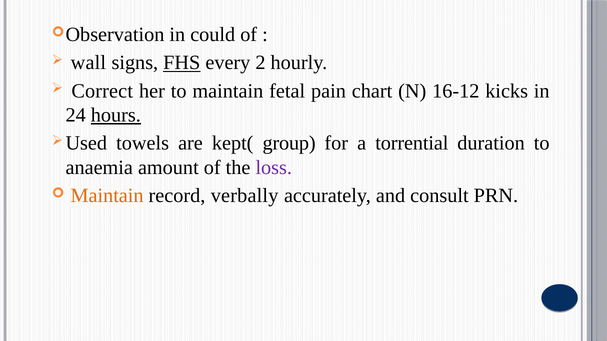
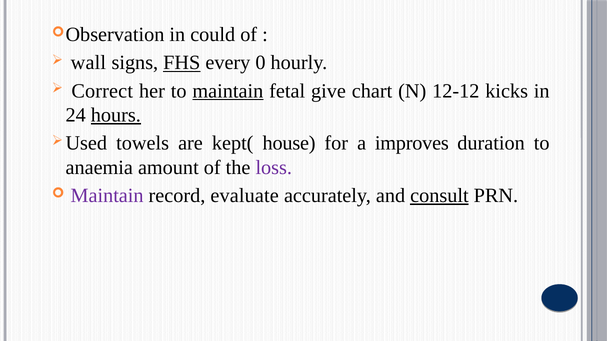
2: 2 -> 0
maintain at (228, 91) underline: none -> present
pain: pain -> give
16-12: 16-12 -> 12-12
group: group -> house
torrential: torrential -> improves
Maintain at (107, 196) colour: orange -> purple
verbally: verbally -> evaluate
consult underline: none -> present
